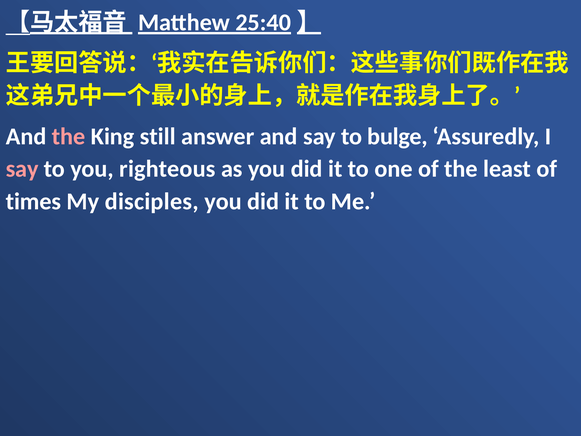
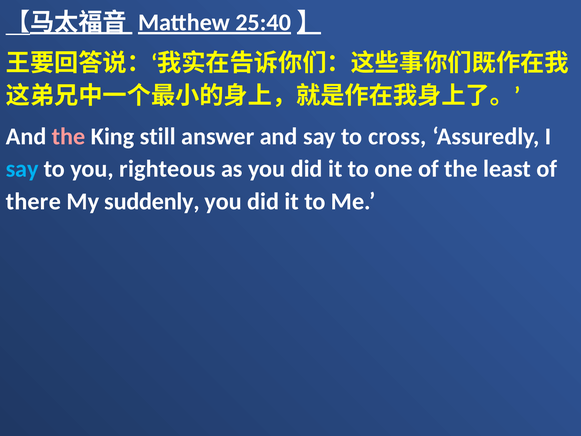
bulge: bulge -> cross
say at (22, 169) colour: pink -> light blue
times: times -> there
disciples: disciples -> suddenly
